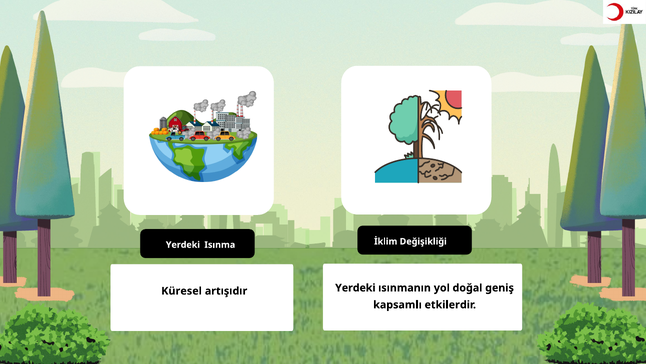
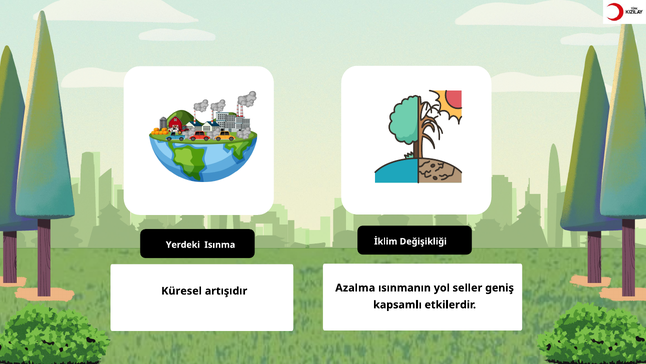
artışıdır Yerdeki: Yerdeki -> Azalma
doğal: doğal -> seller
